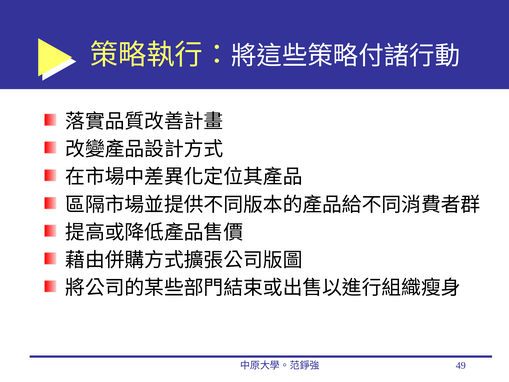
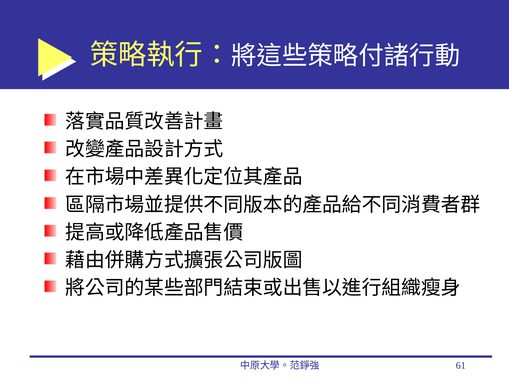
49: 49 -> 61
